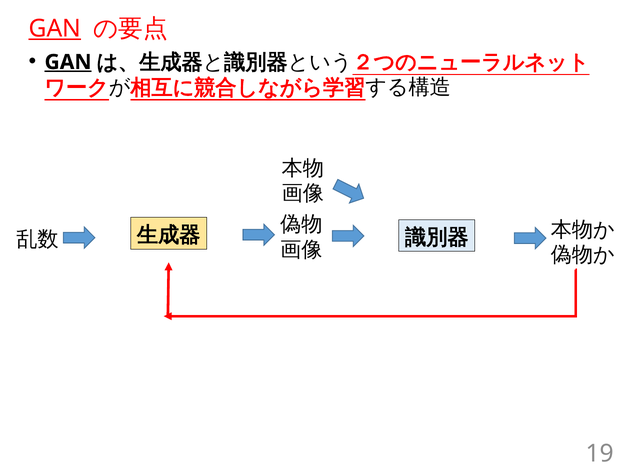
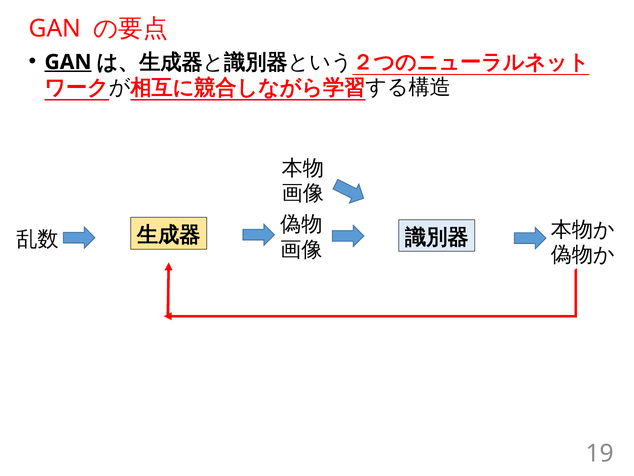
GAN at (55, 28) underline: present -> none
